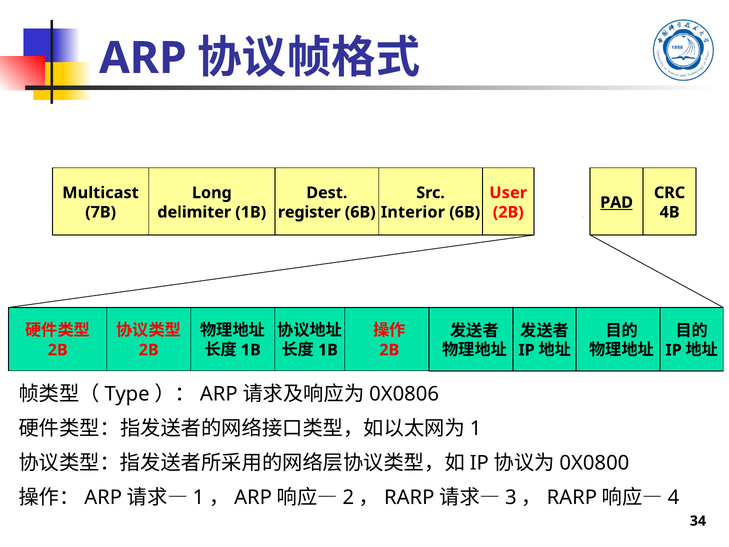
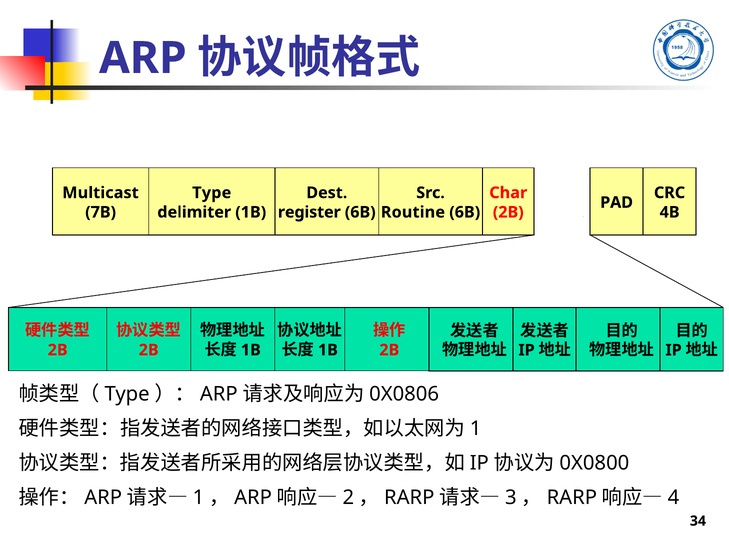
Long at (212, 193): Long -> Type
User: User -> Char
PAD underline: present -> none
Interior: Interior -> Routine
